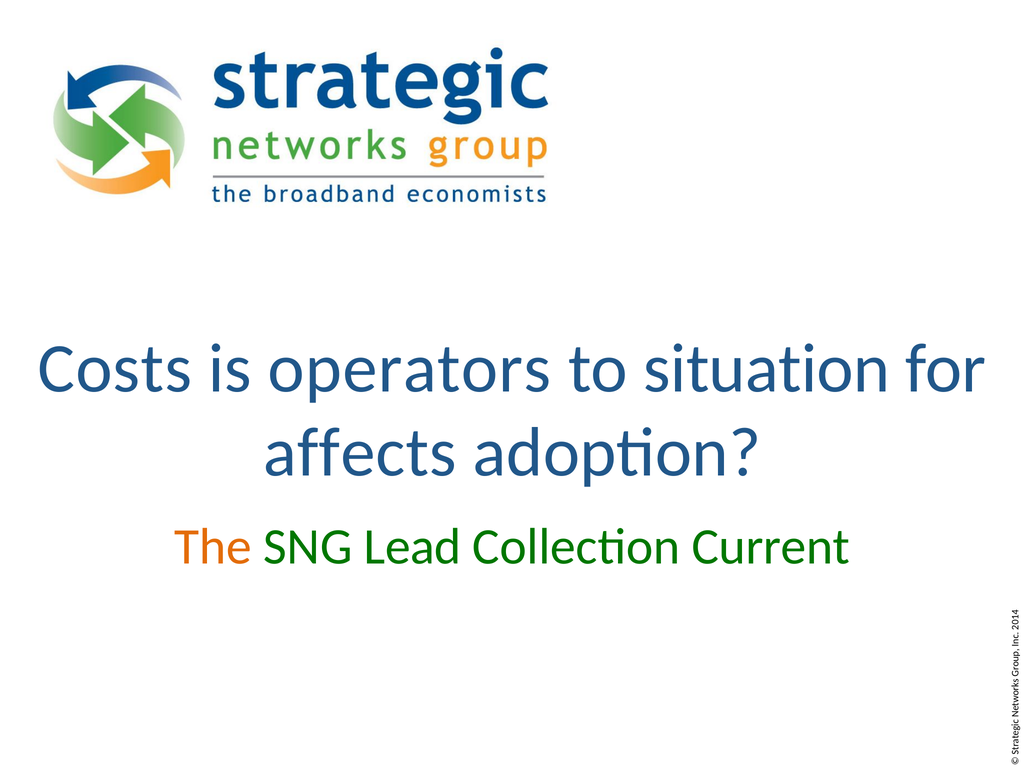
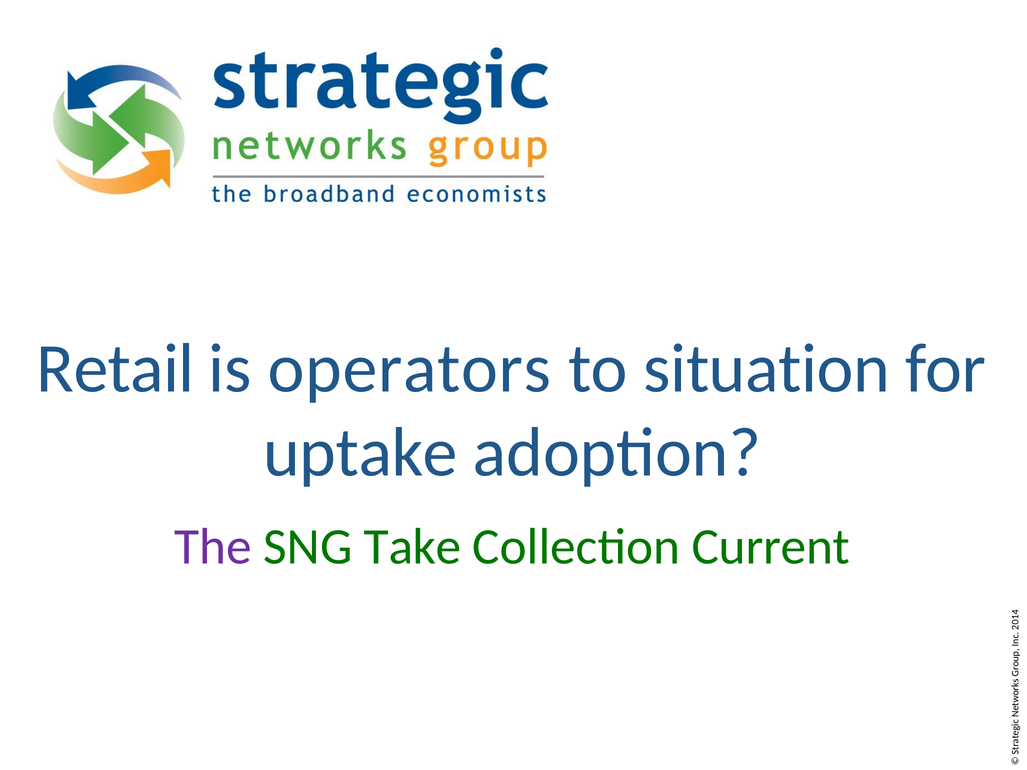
Costs: Costs -> Retail
affects: affects -> uptake
The colour: orange -> purple
Lead: Lead -> Take
